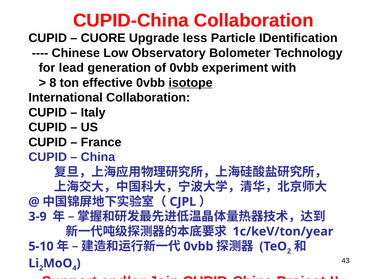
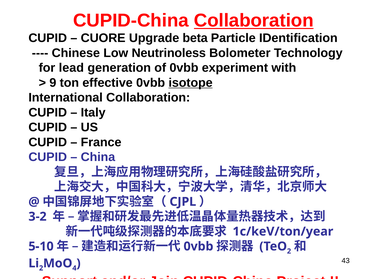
Collaboration at (254, 20) underline: none -> present
less: less -> beta
Observatory: Observatory -> Neutrinoless
8: 8 -> 9
3-9: 3-9 -> 3-2
